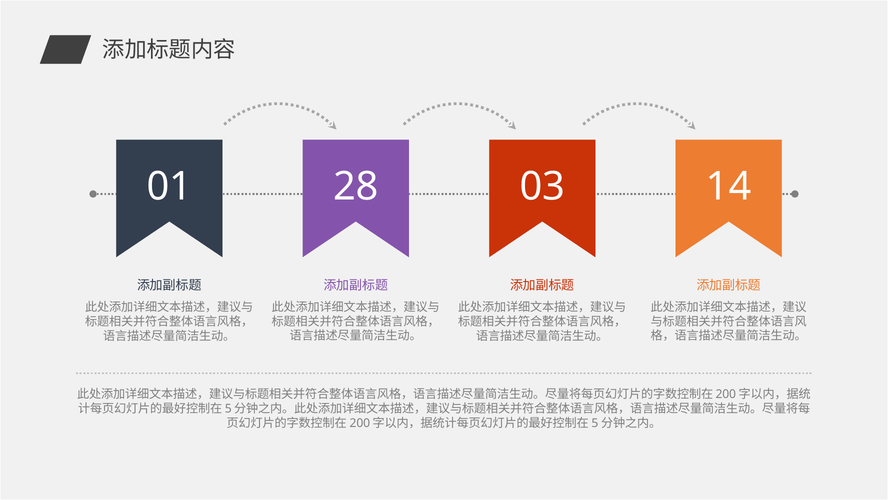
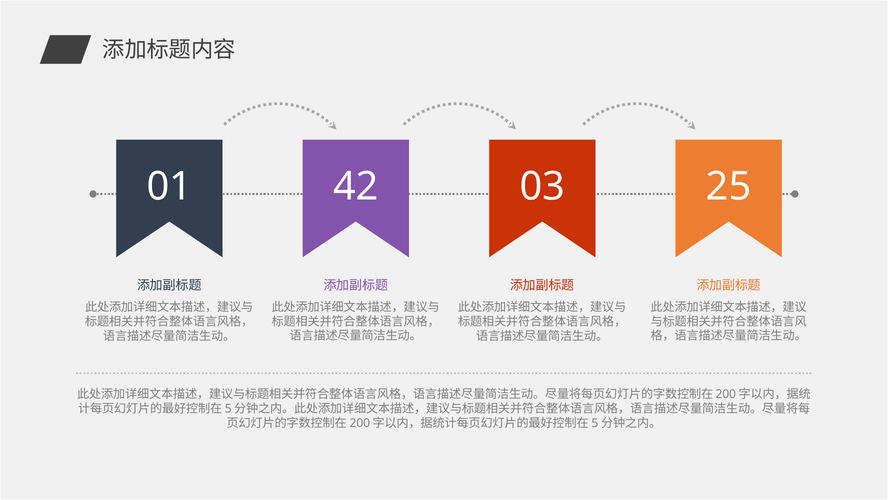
28: 28 -> 42
14: 14 -> 25
